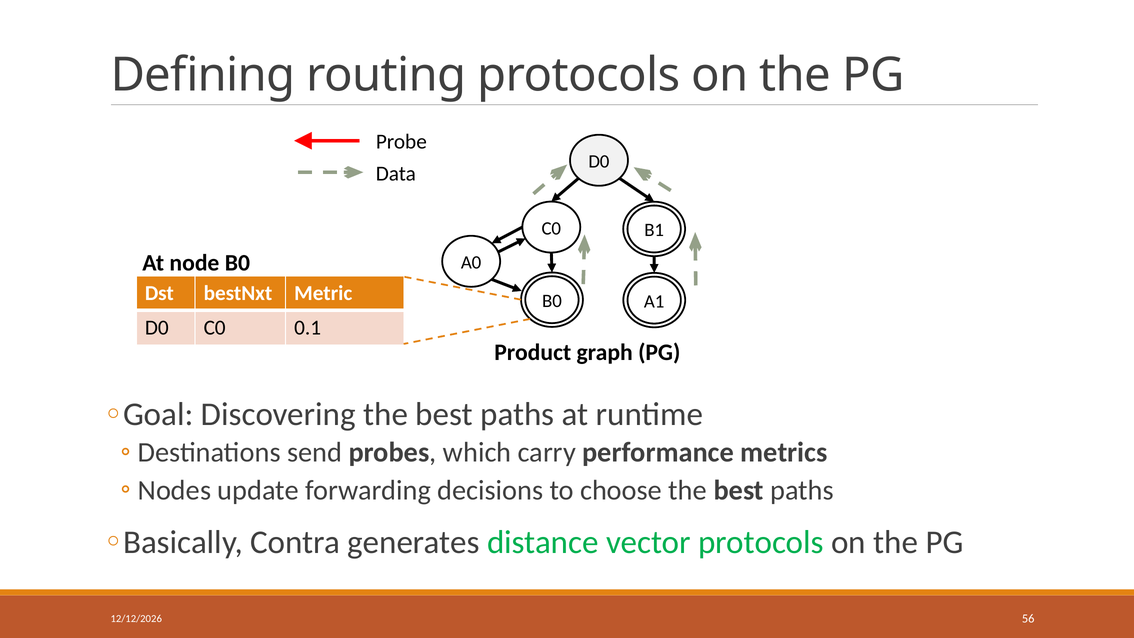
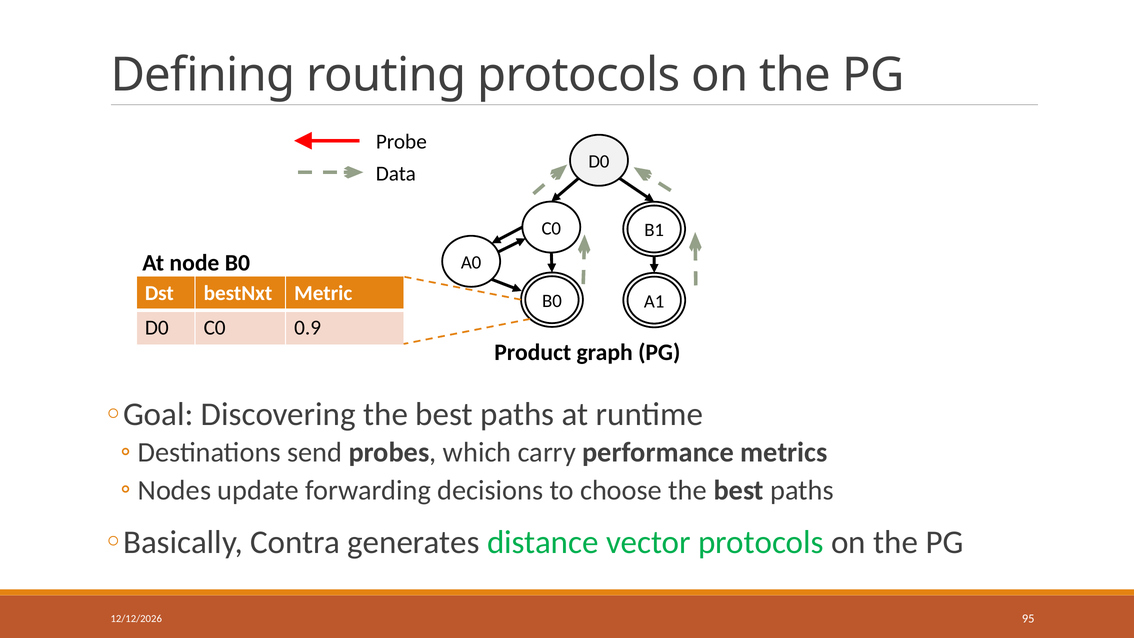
0.1: 0.1 -> 0.9
56: 56 -> 95
